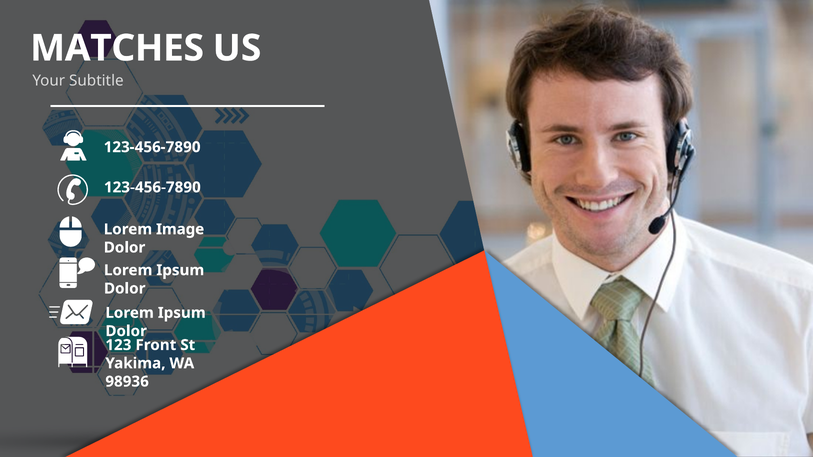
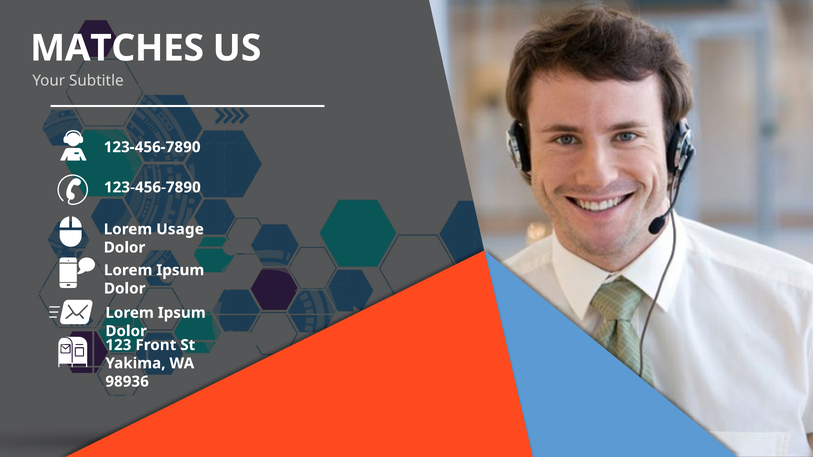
Image: Image -> Usage
